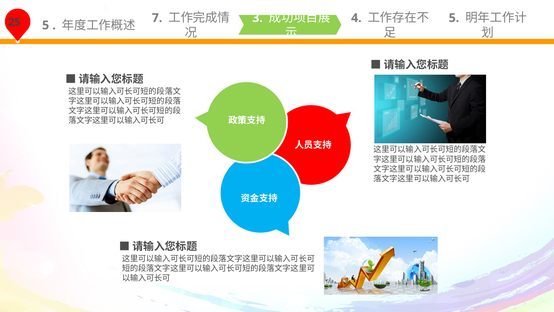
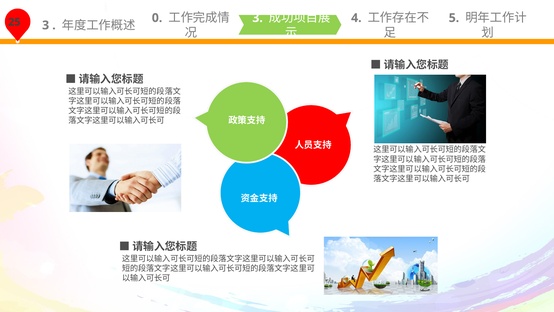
5 at (46, 25): 5 -> 3
7: 7 -> 0
